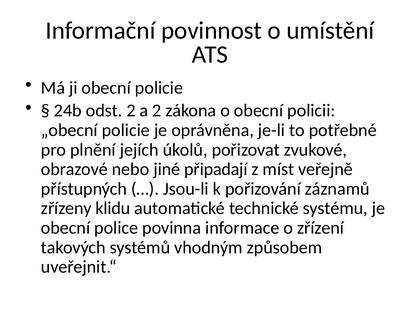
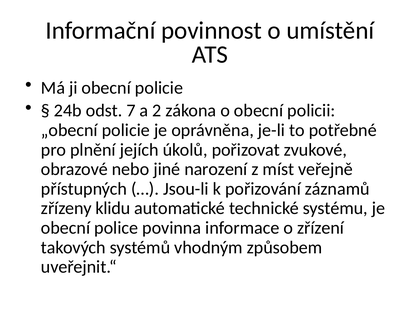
odst 2: 2 -> 7
připadají: připadají -> narození
